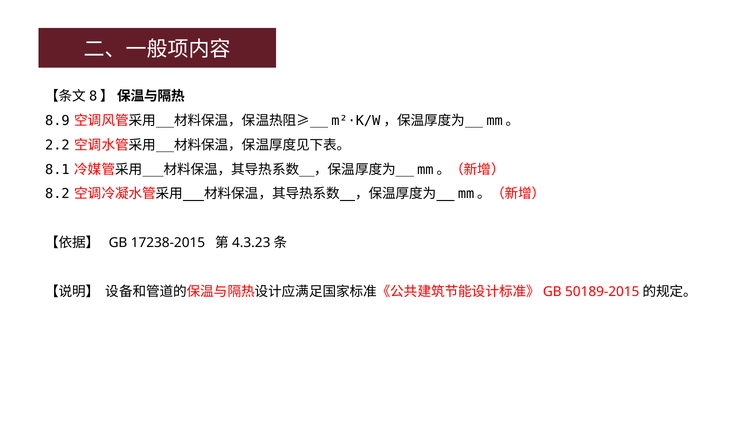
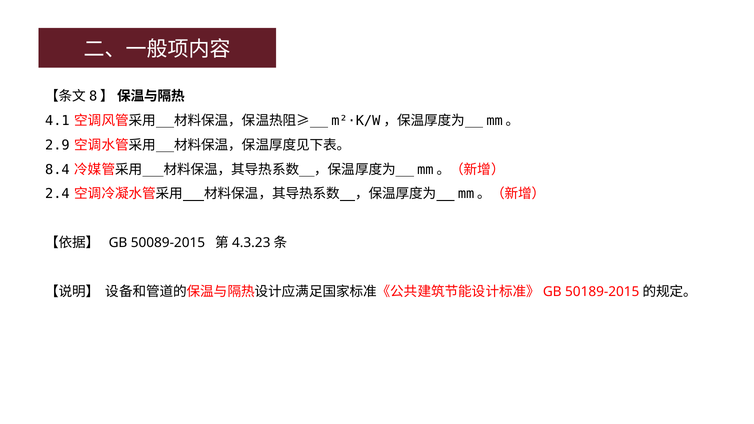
8.9: 8.9 -> 4.1
2.2: 2.2 -> 2.9
8.1: 8.1 -> 8.4
8.2: 8.2 -> 2.4
17238-2015: 17238-2015 -> 50089-2015
